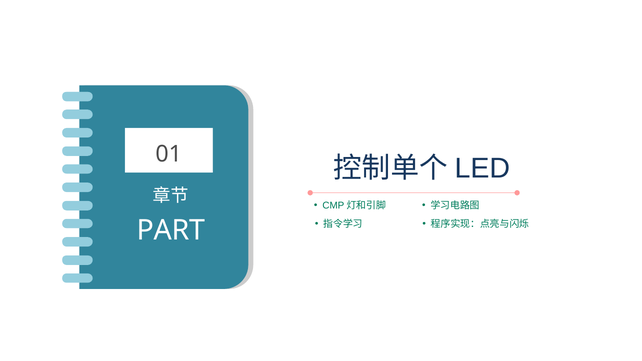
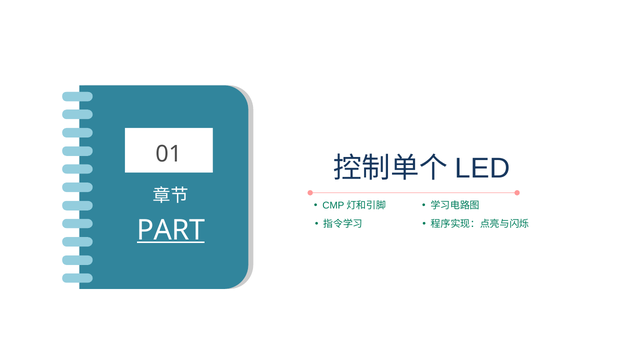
PART underline: none -> present
